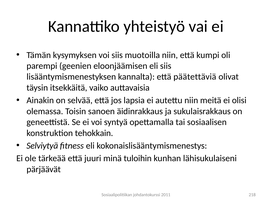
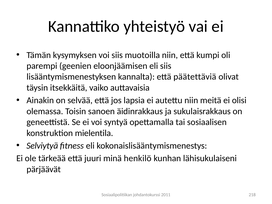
tehokkain: tehokkain -> mielentila
tuloihin: tuloihin -> henkilö
